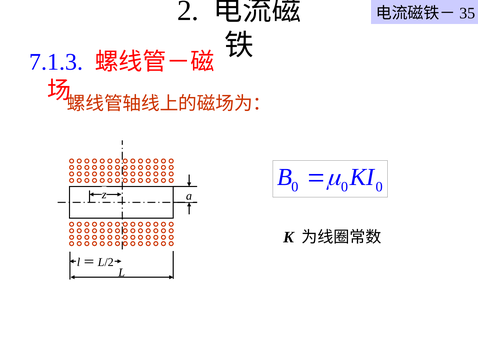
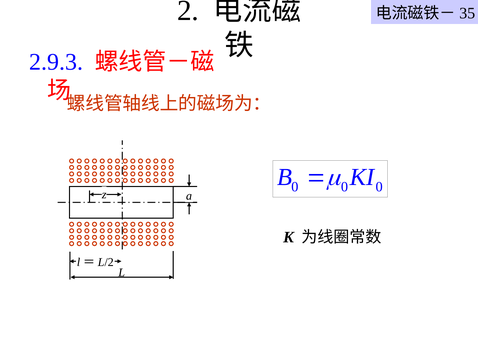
7.1.3: 7.1.3 -> 2.9.3
